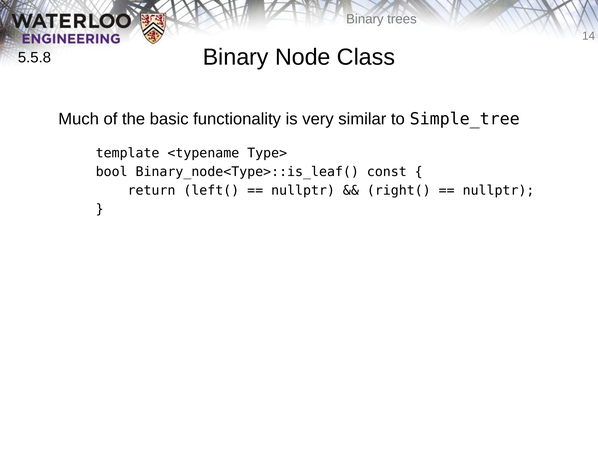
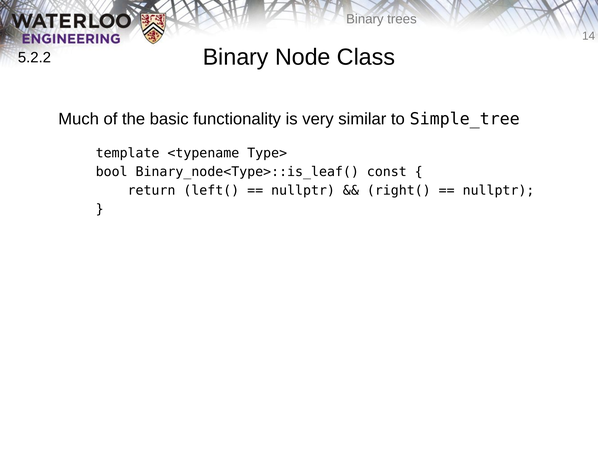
5.5.8: 5.5.8 -> 5.2.2
